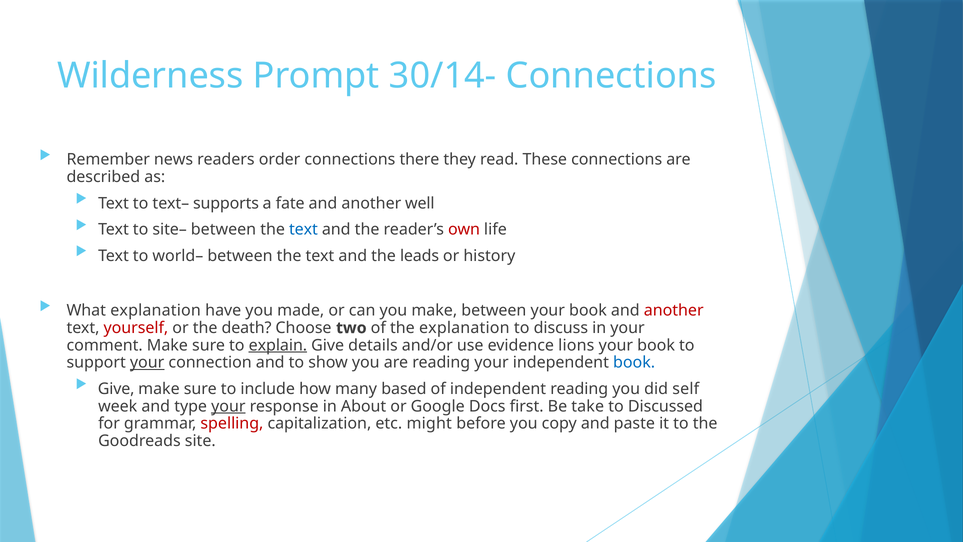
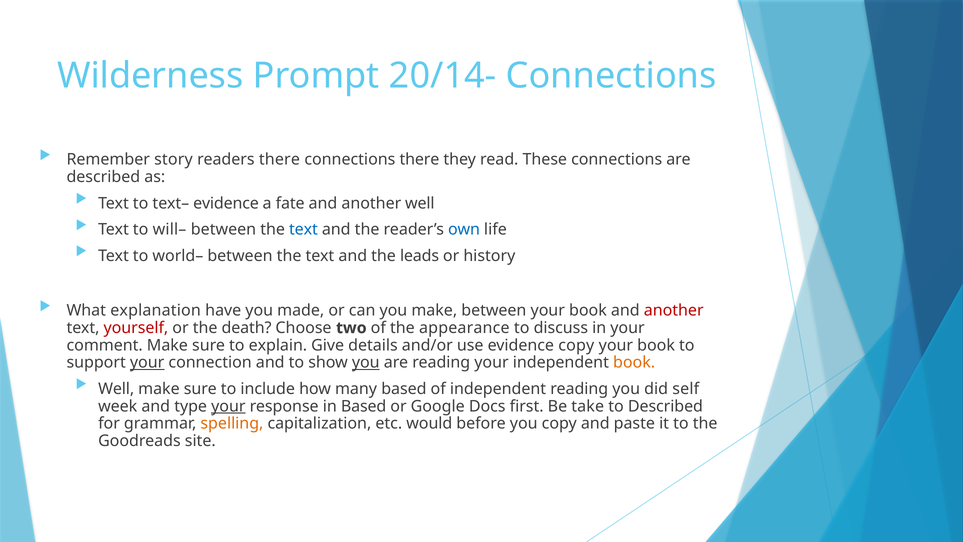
30/14-: 30/14- -> 20/14-
news: news -> story
readers order: order -> there
text– supports: supports -> evidence
site–: site– -> will–
own colour: red -> blue
the explanation: explanation -> appearance
explain underline: present -> none
evidence lions: lions -> copy
you at (366, 362) underline: none -> present
book at (634, 362) colour: blue -> orange
Give at (116, 389): Give -> Well
in About: About -> Based
to Discussed: Discussed -> Described
spelling colour: red -> orange
might: might -> would
